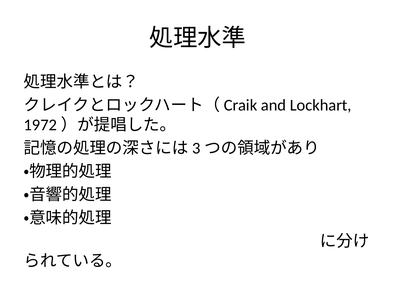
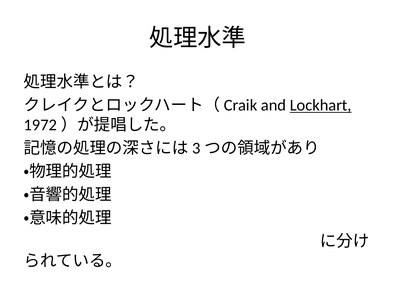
Lockhart underline: none -> present
